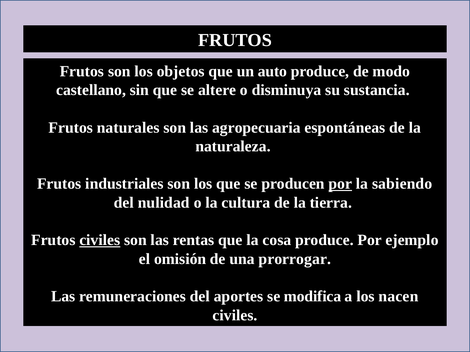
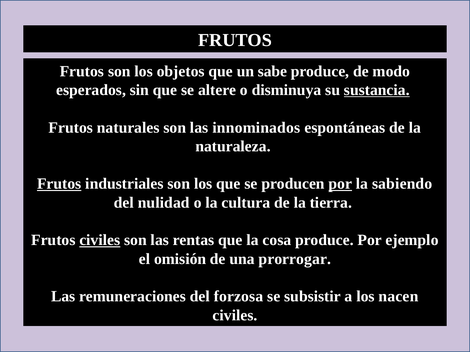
auto: auto -> sabe
castellano: castellano -> esperados
sustancia underline: none -> present
agropecuaria: agropecuaria -> innominados
Frutos at (59, 184) underline: none -> present
aportes: aportes -> forzosa
modifica: modifica -> subsistir
